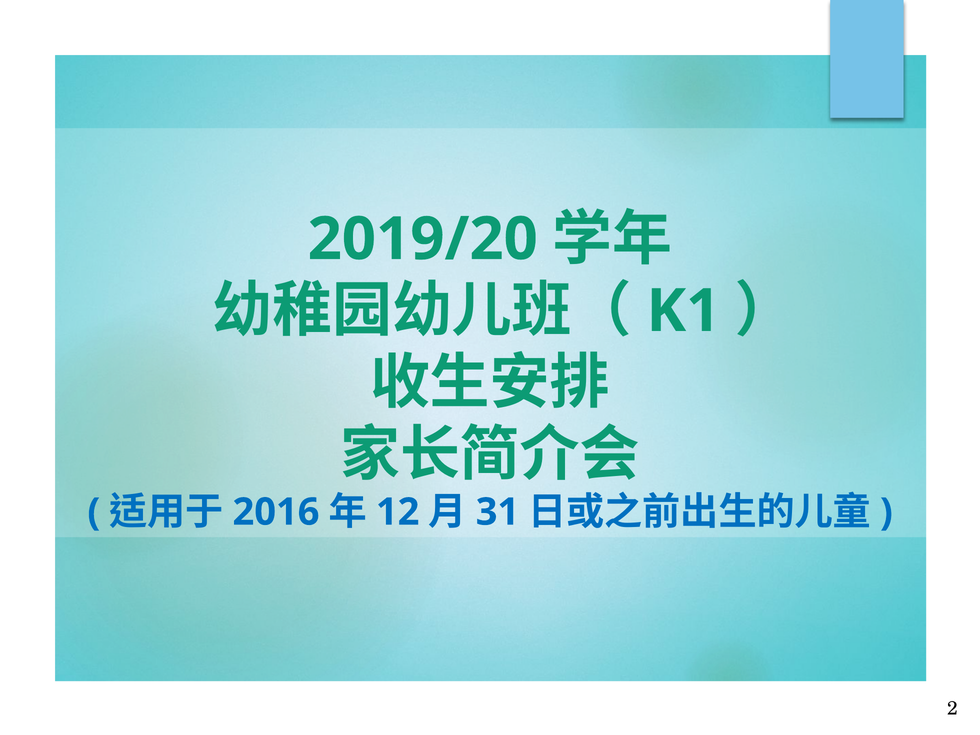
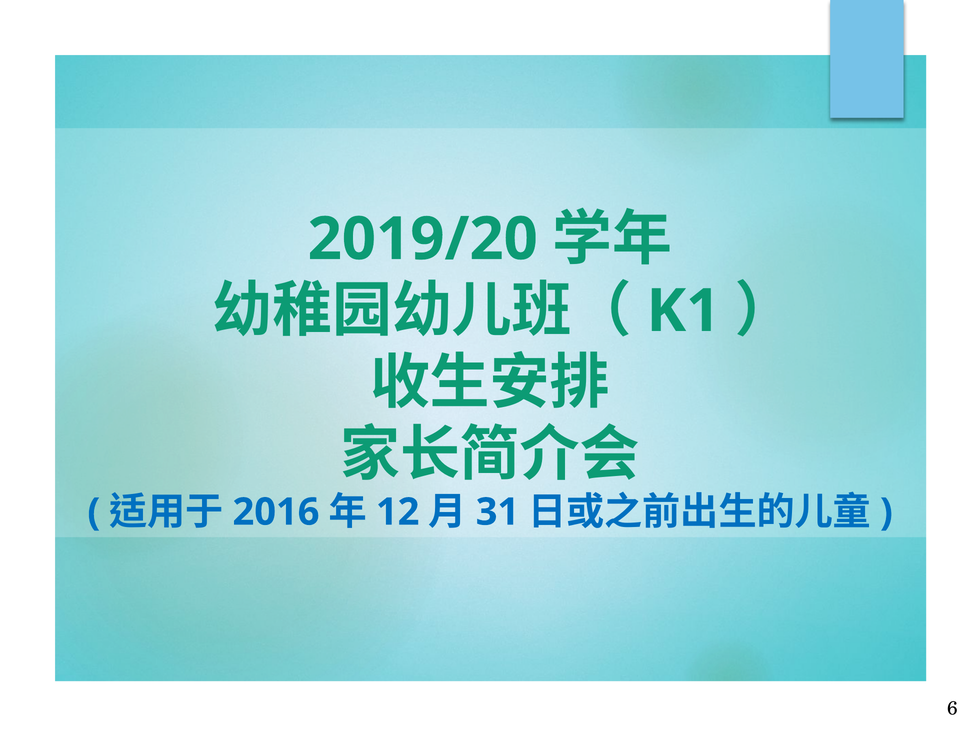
2: 2 -> 6
